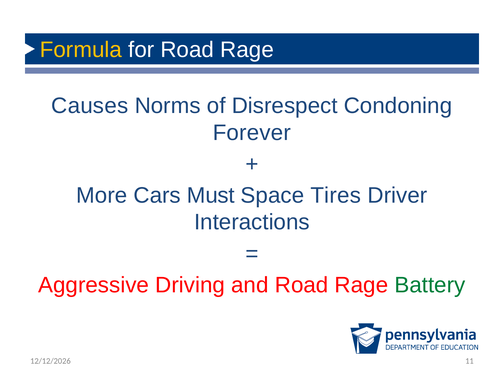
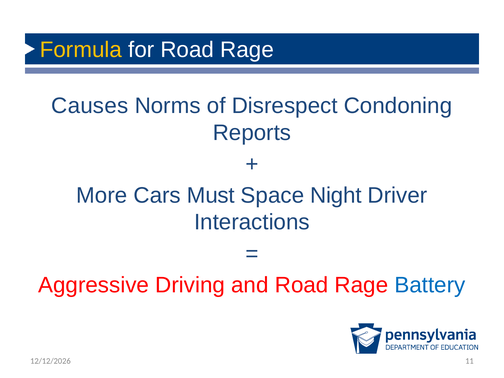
Forever: Forever -> Reports
Tires: Tires -> Night
Battery colour: green -> blue
